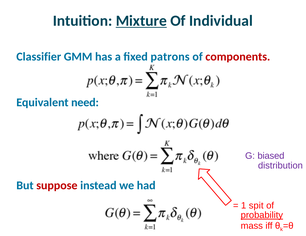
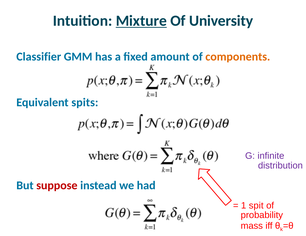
Individual: Individual -> University
patrons: patrons -> amount
components colour: red -> orange
need: need -> spits
biased: biased -> infinite
probability underline: present -> none
